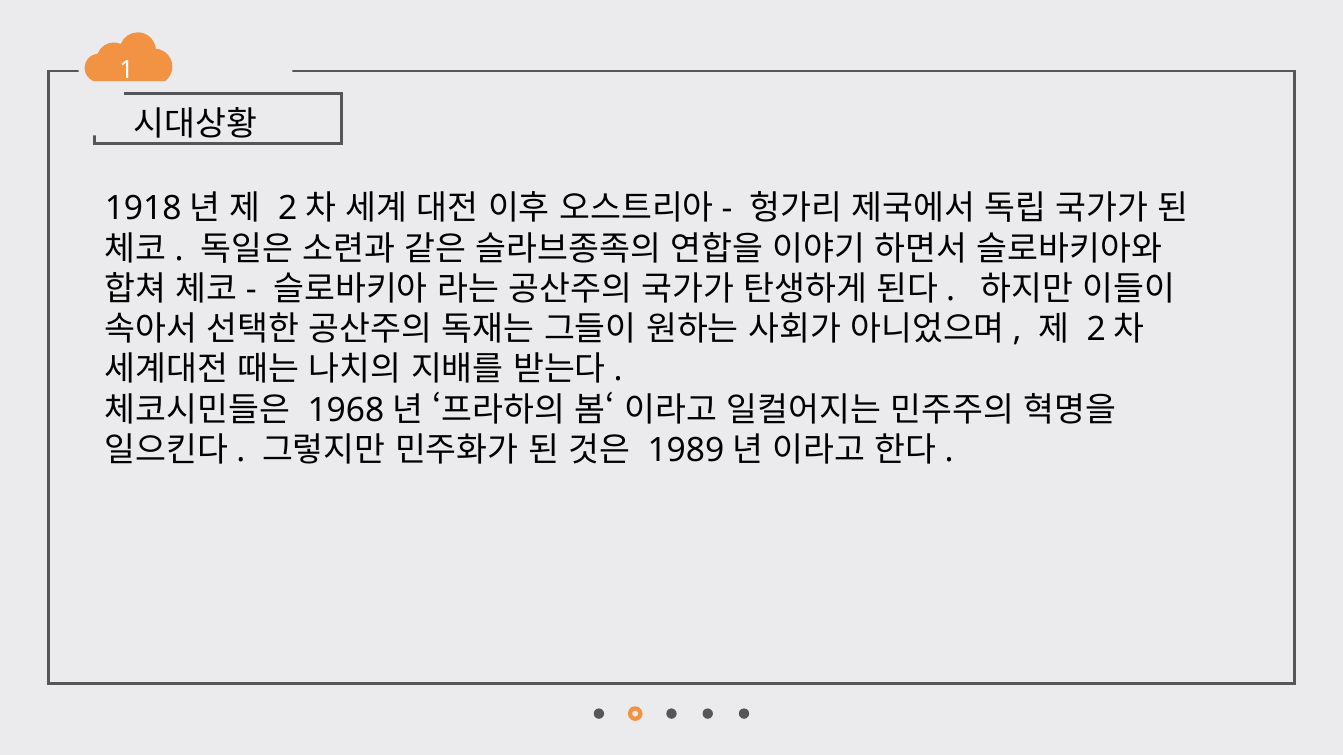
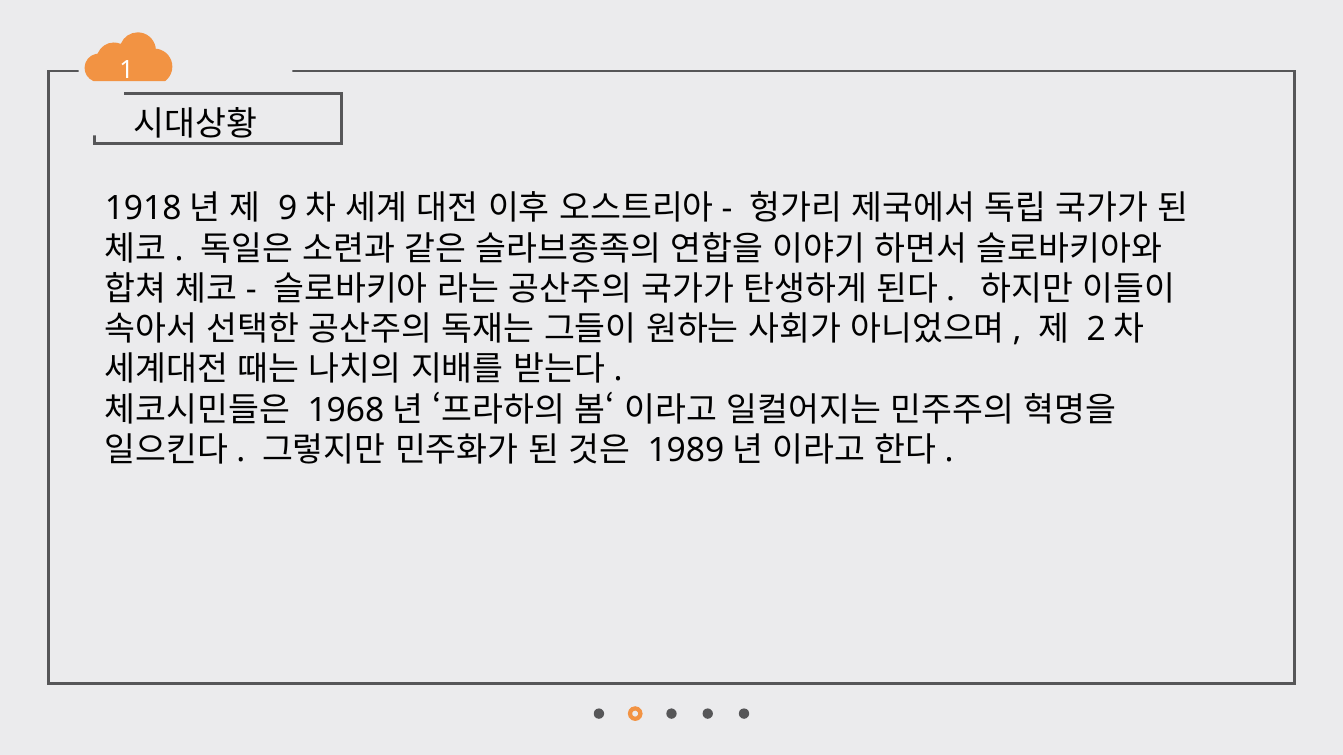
2 at (288, 209): 2 -> 9
